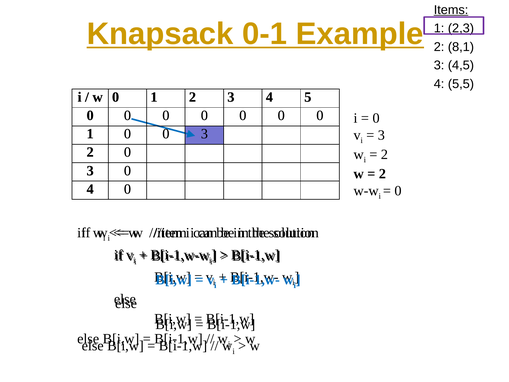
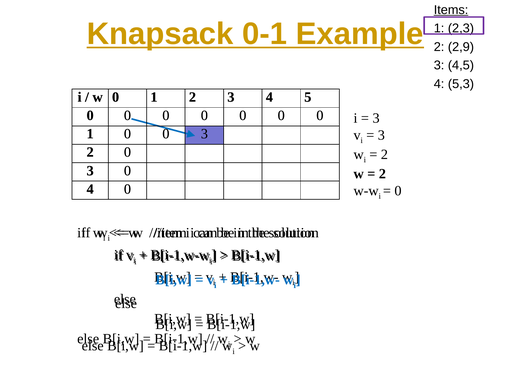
8,1: 8,1 -> 2,9
5,5: 5,5 -> 5,3
0 at (376, 118): 0 -> 3
